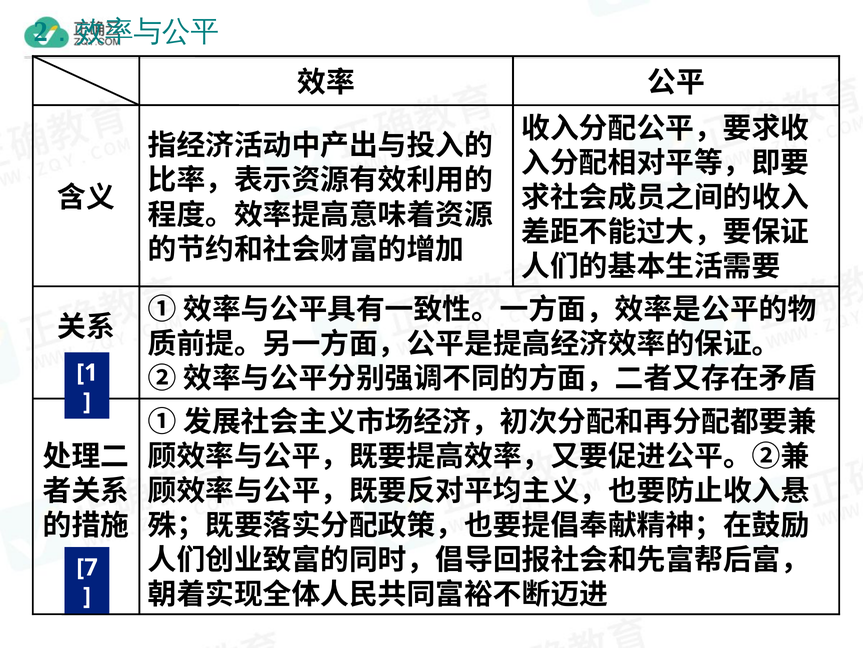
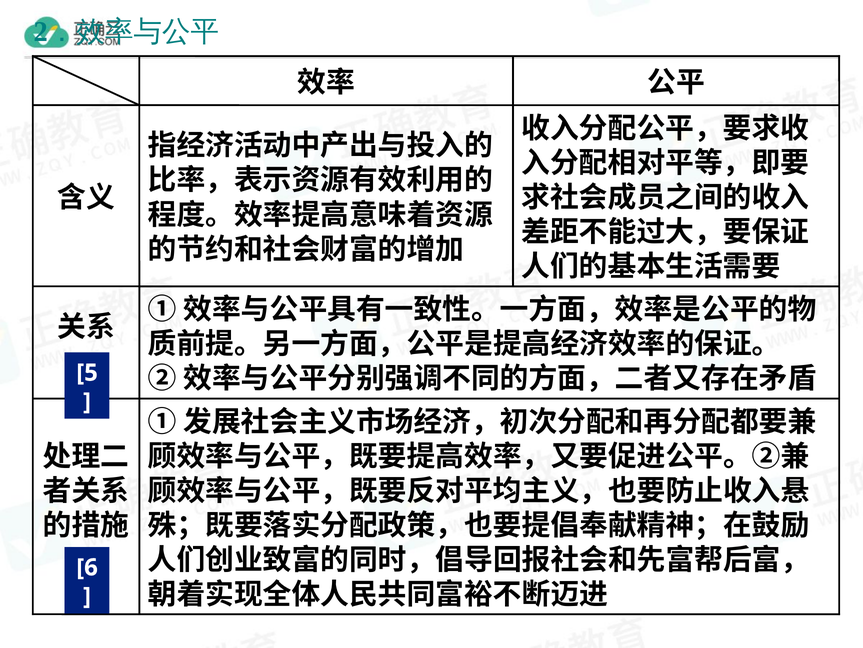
1: 1 -> 5
7: 7 -> 6
